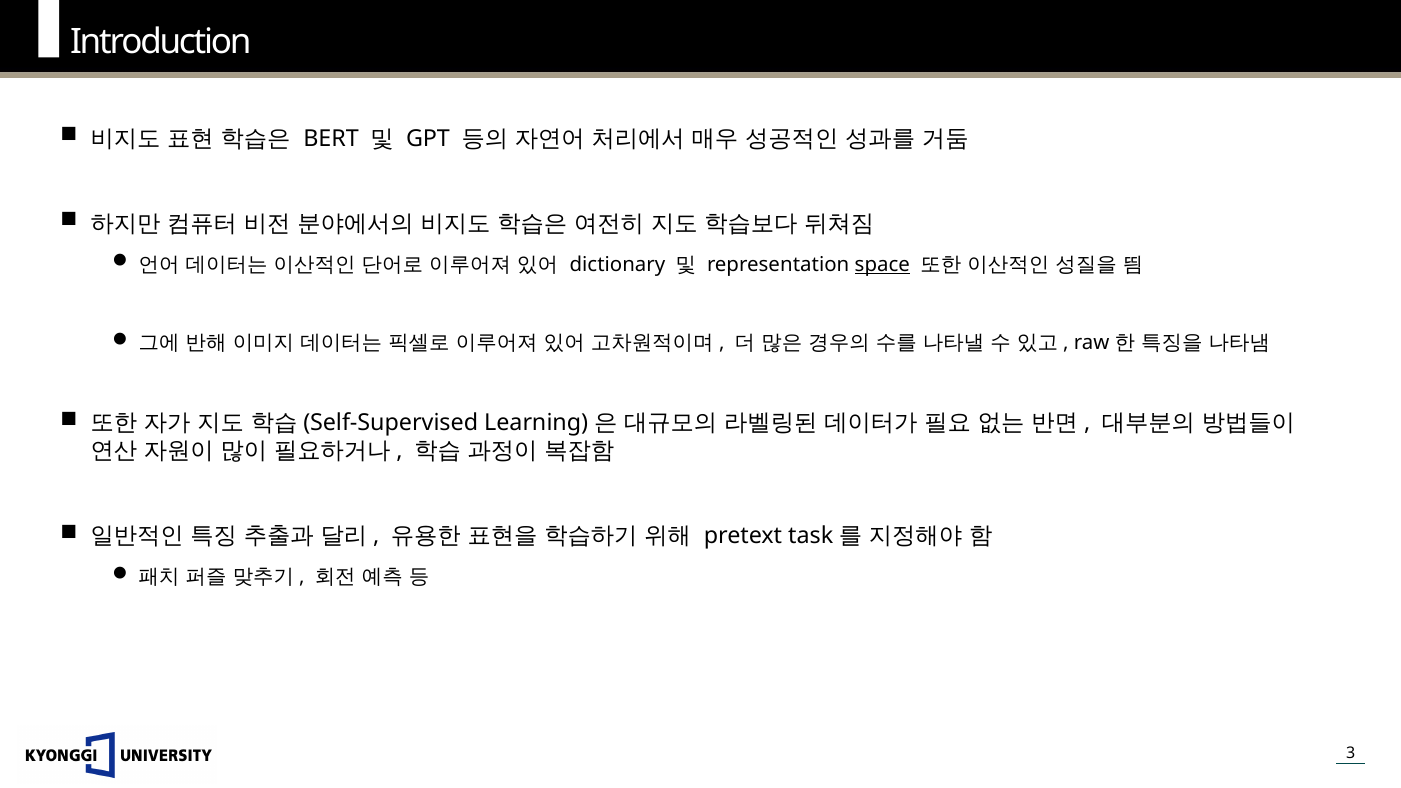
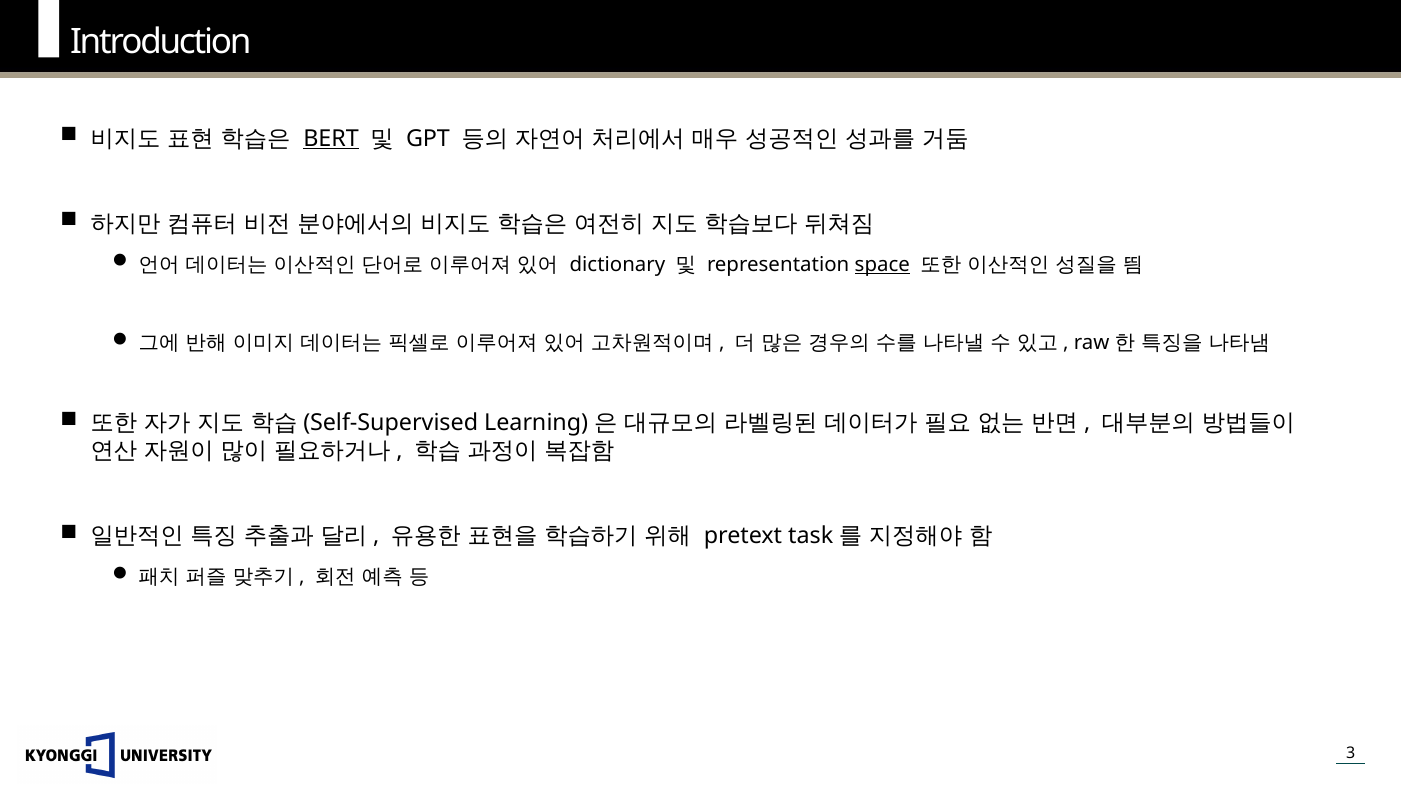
BERT underline: none -> present
